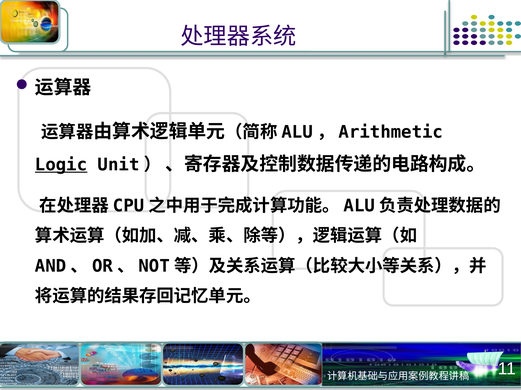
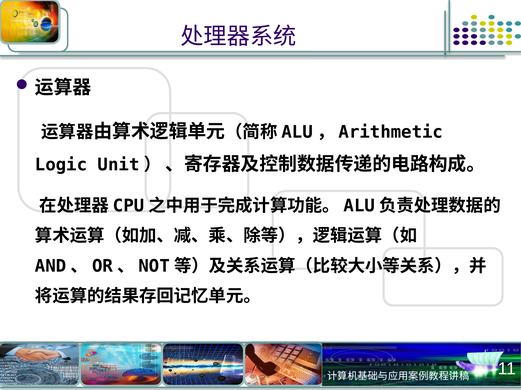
Logic underline: present -> none
